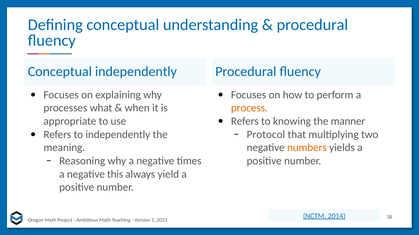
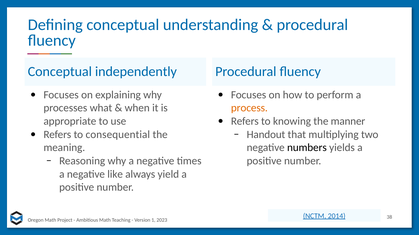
Protocol: Protocol -> Handout
to independently: independently -> consequential
numbers colour: orange -> black
this: this -> like
